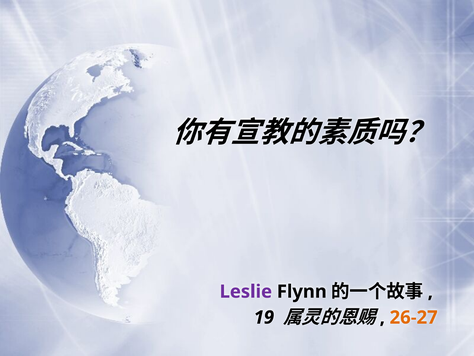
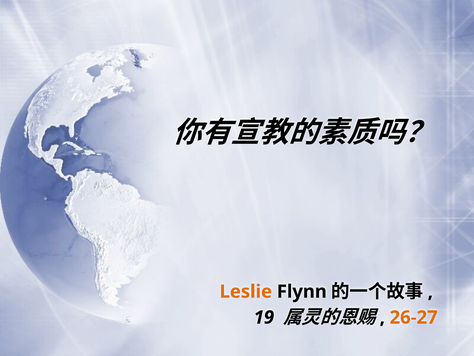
Leslie colour: purple -> orange
